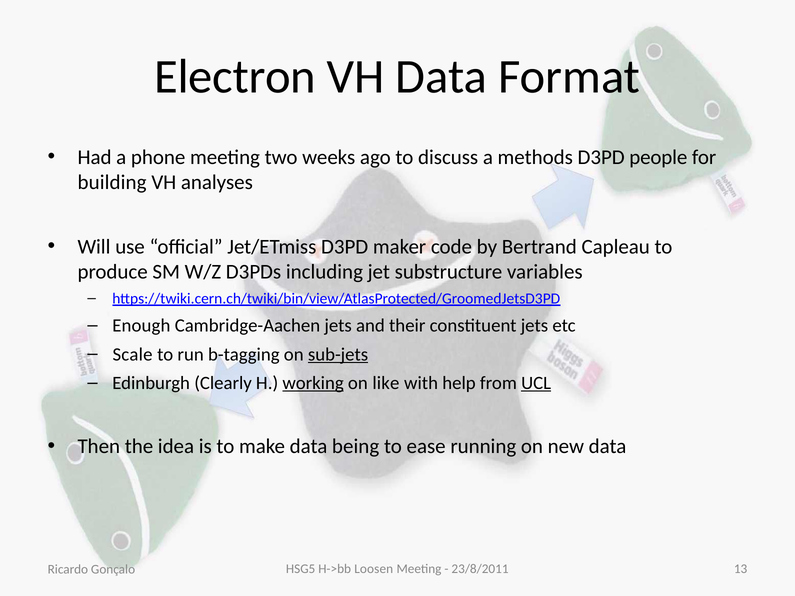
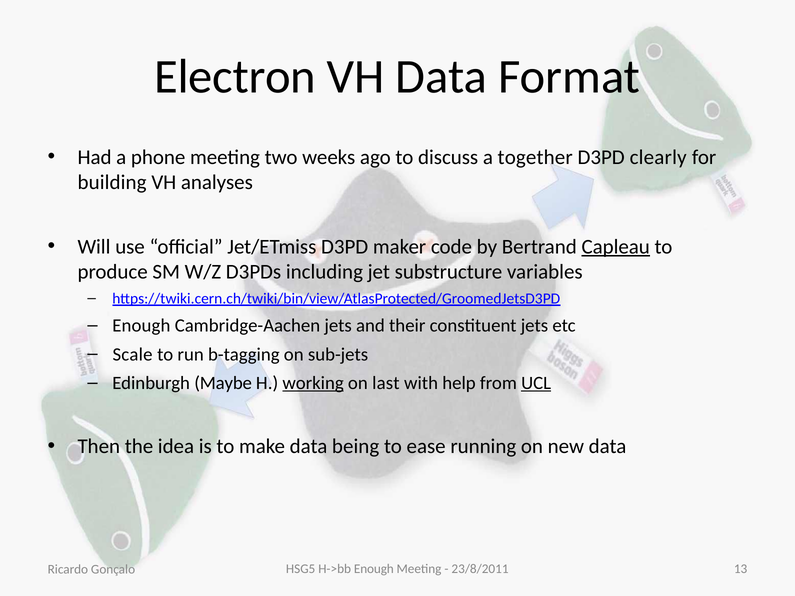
methods: methods -> together
people: people -> clearly
Capleau underline: none -> present
sub-jets underline: present -> none
Clearly: Clearly -> Maybe
like: like -> last
H->bb Loosen: Loosen -> Enough
